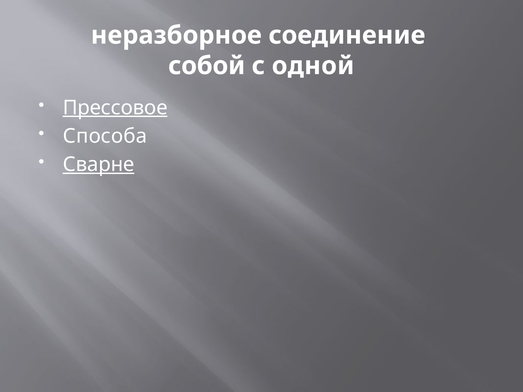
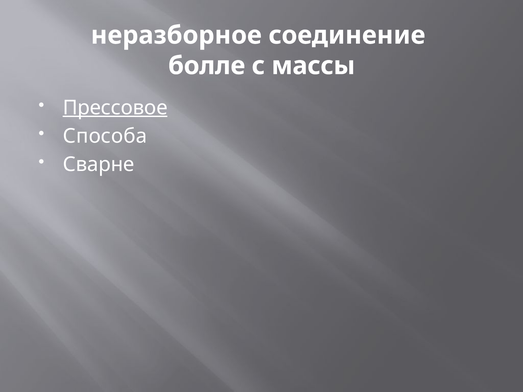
собой: собой -> болле
одной: одной -> массы
Сварне underline: present -> none
